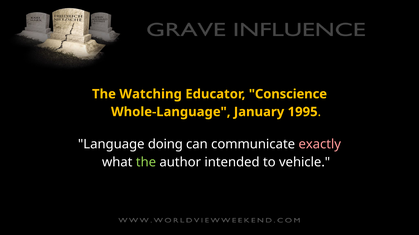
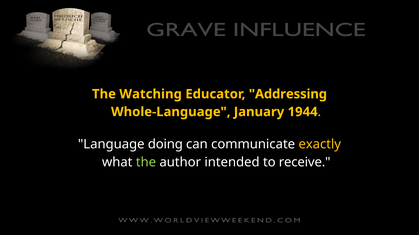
Conscience: Conscience -> Addressing
1995: 1995 -> 1944
exactly colour: pink -> yellow
vehicle: vehicle -> receive
